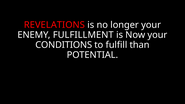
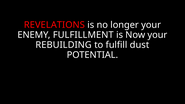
CONDITIONS: CONDITIONS -> REBUILDING
than: than -> dust
